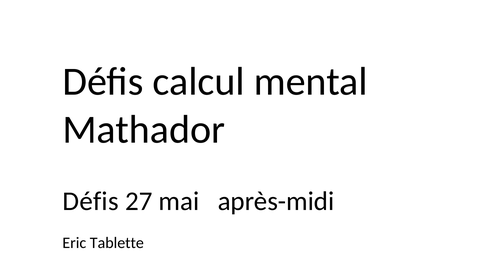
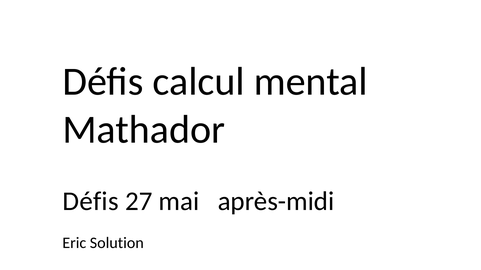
Tablette: Tablette -> Solution
